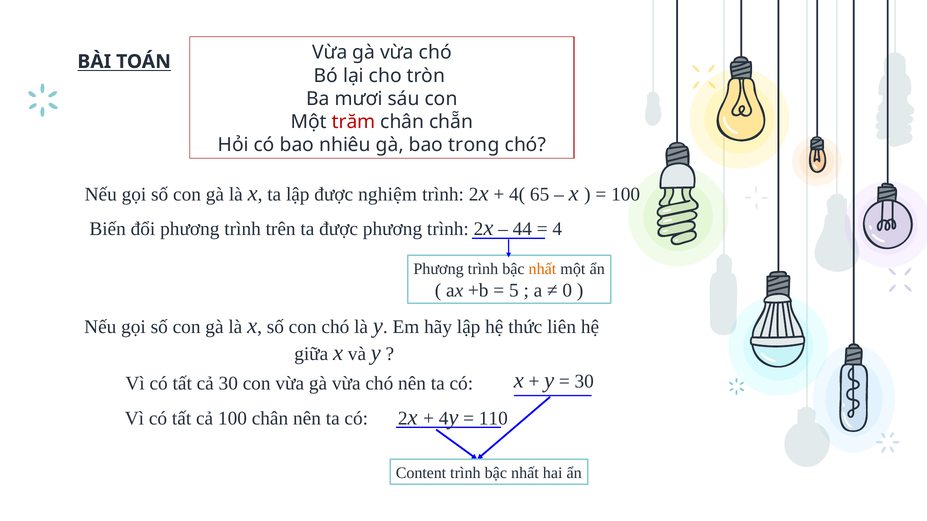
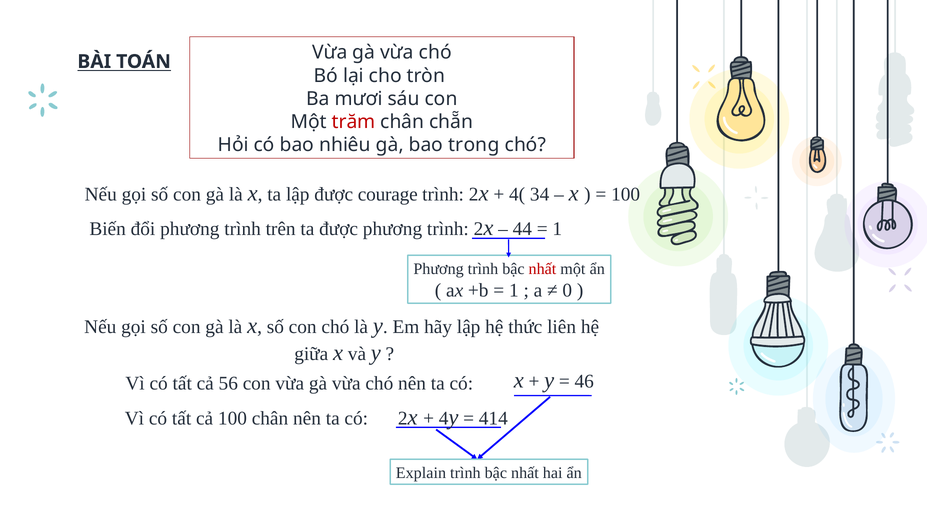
nghiệm: nghiệm -> courage
65: 65 -> 34
4 at (557, 229): 4 -> 1
nhất at (542, 269) colour: orange -> red
5 at (514, 291): 5 -> 1
30 at (584, 382): 30 -> 46
cả 30: 30 -> 56
110: 110 -> 414
Content: Content -> Explain
